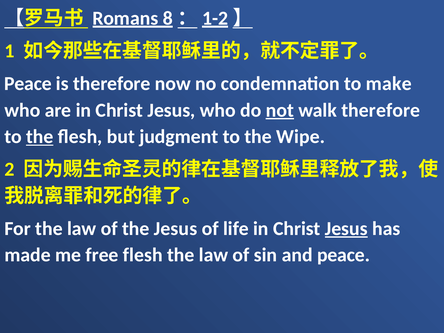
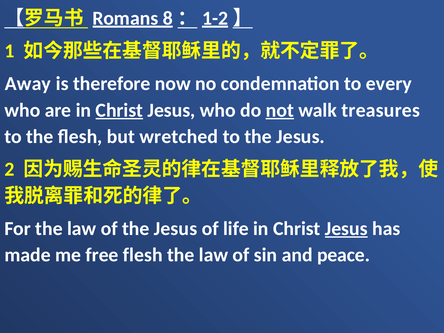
Peace at (28, 84): Peace -> Away
make: make -> every
Christ at (119, 110) underline: none -> present
walk therefore: therefore -> treasures
the at (40, 137) underline: present -> none
judgment: judgment -> wretched
to the Wipe: Wipe -> Jesus
